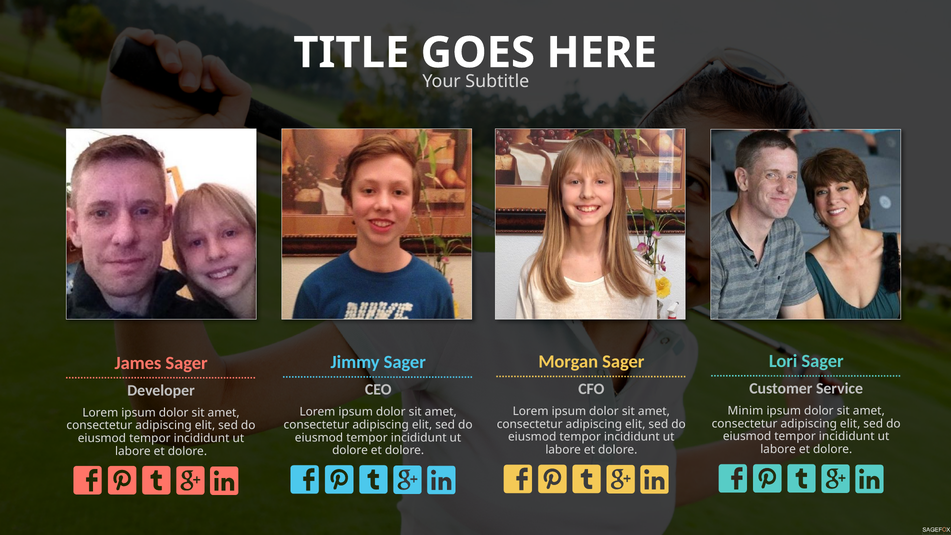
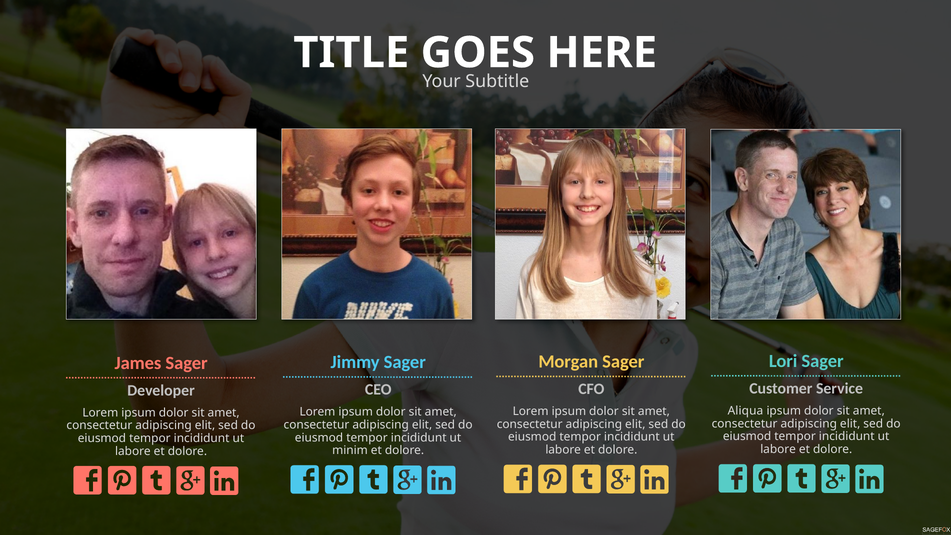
Minim: Minim -> Aliqua
dolore at (350, 450): dolore -> minim
